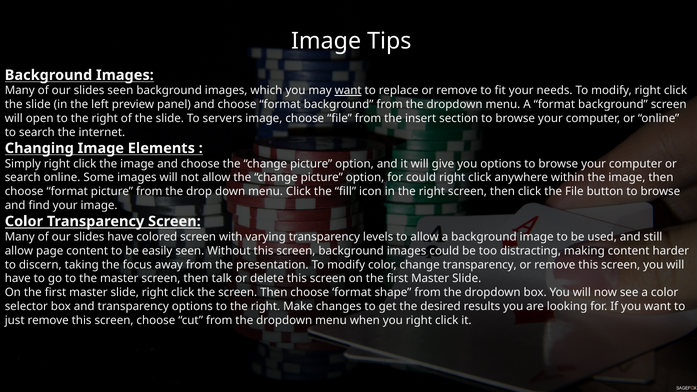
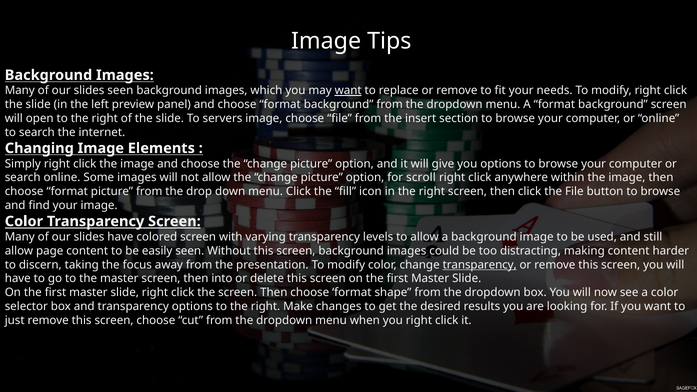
for could: could -> scroll
transparency at (480, 265) underline: none -> present
talk: talk -> into
